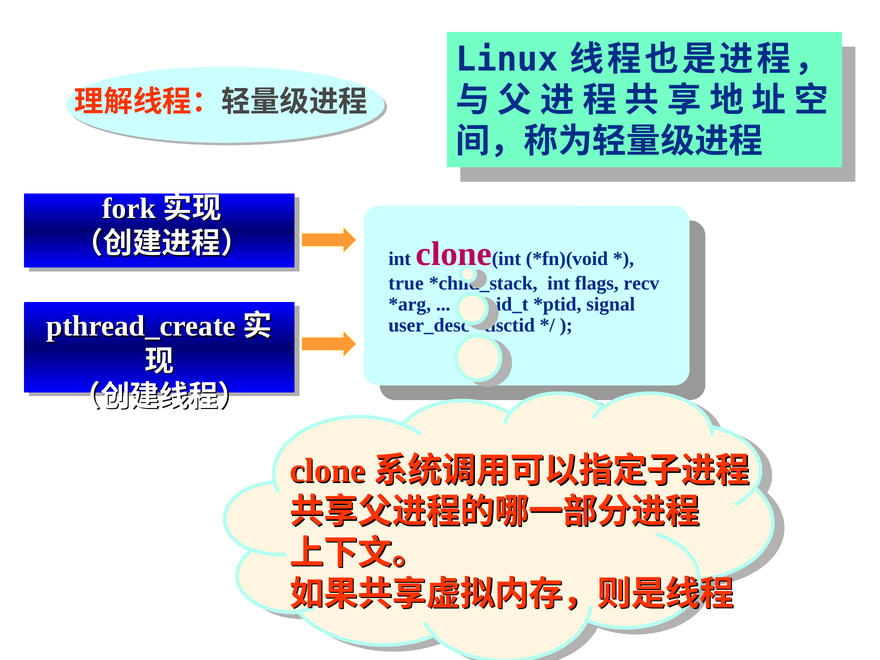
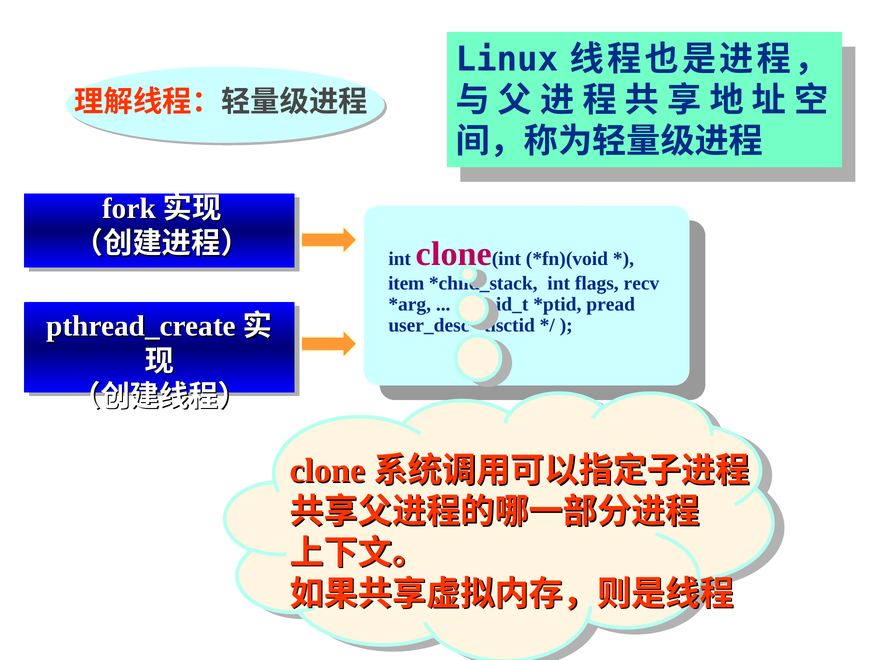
true: true -> item
signal: signal -> pread
